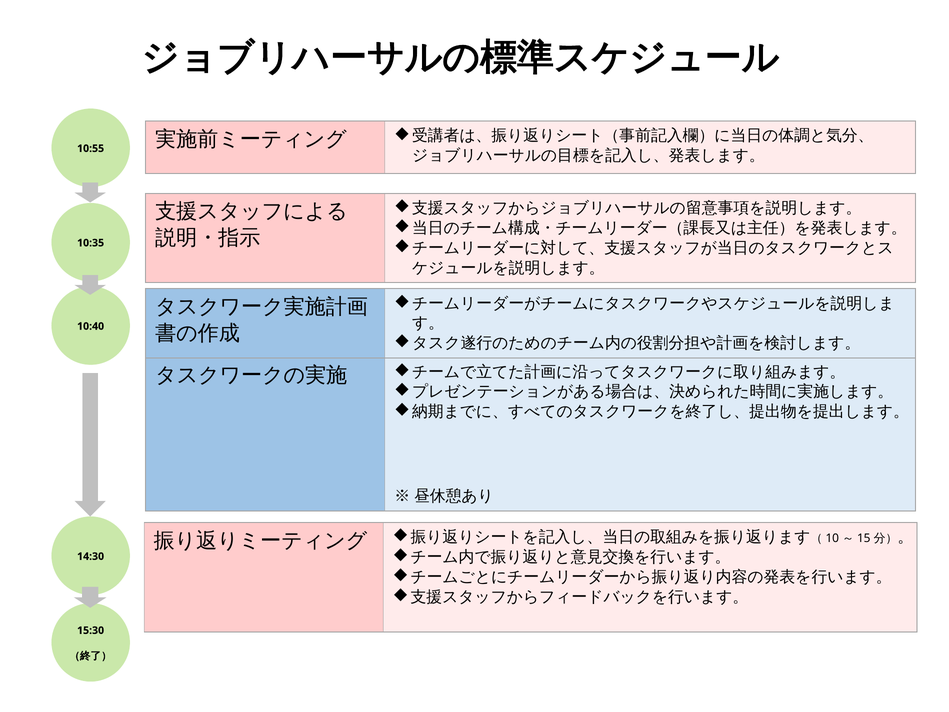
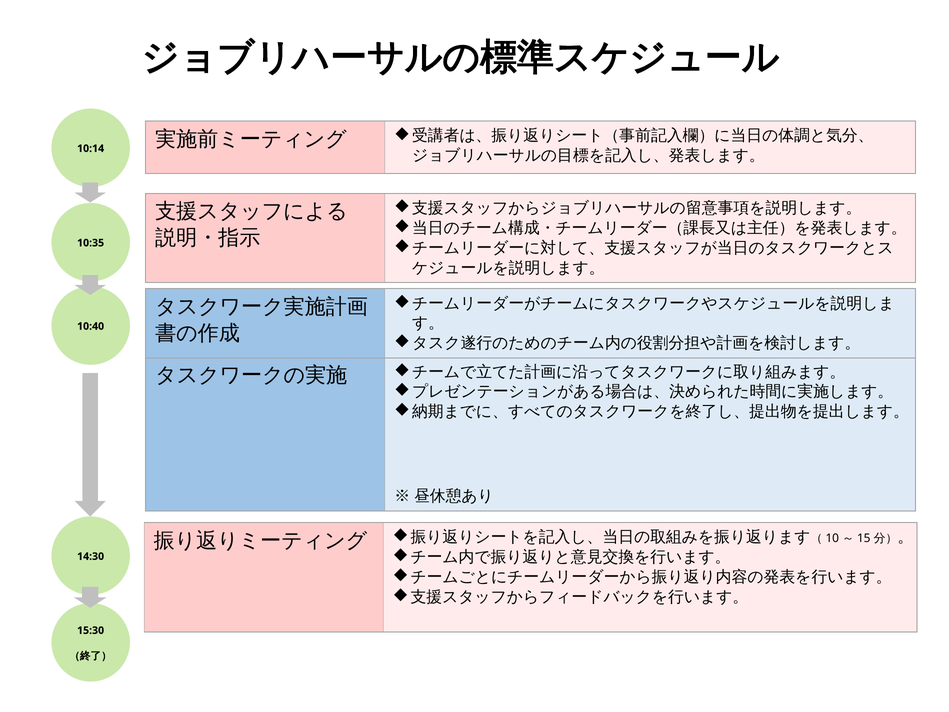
10:55: 10:55 -> 10:14
